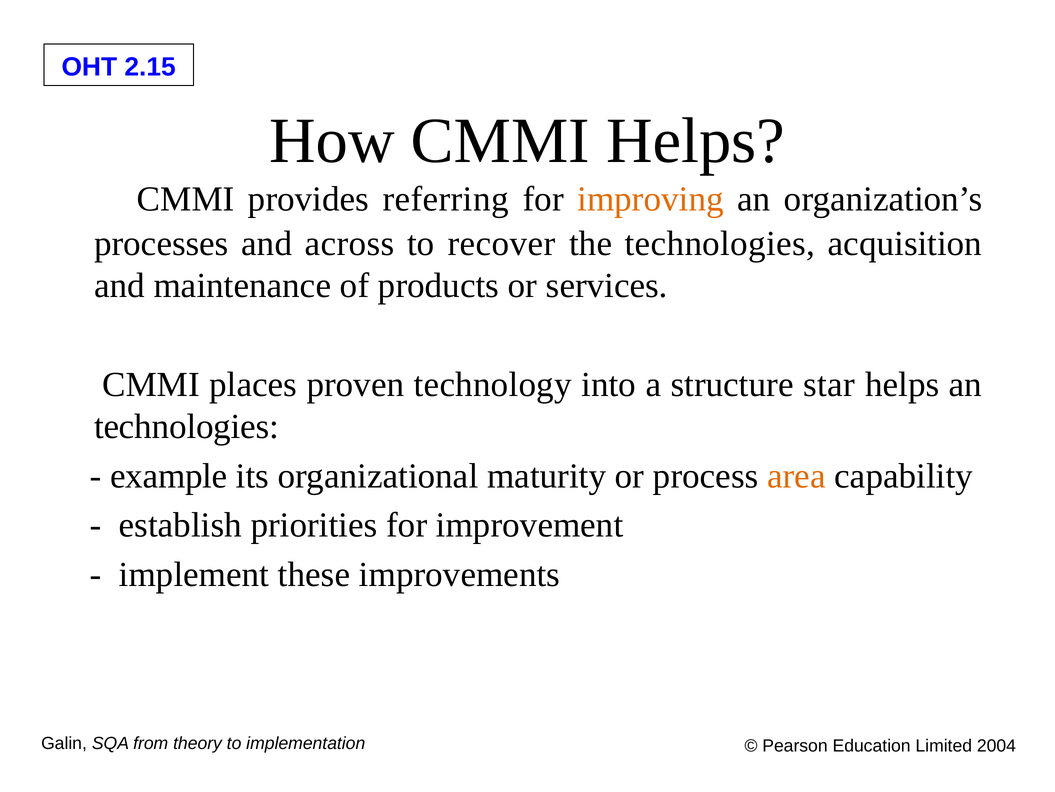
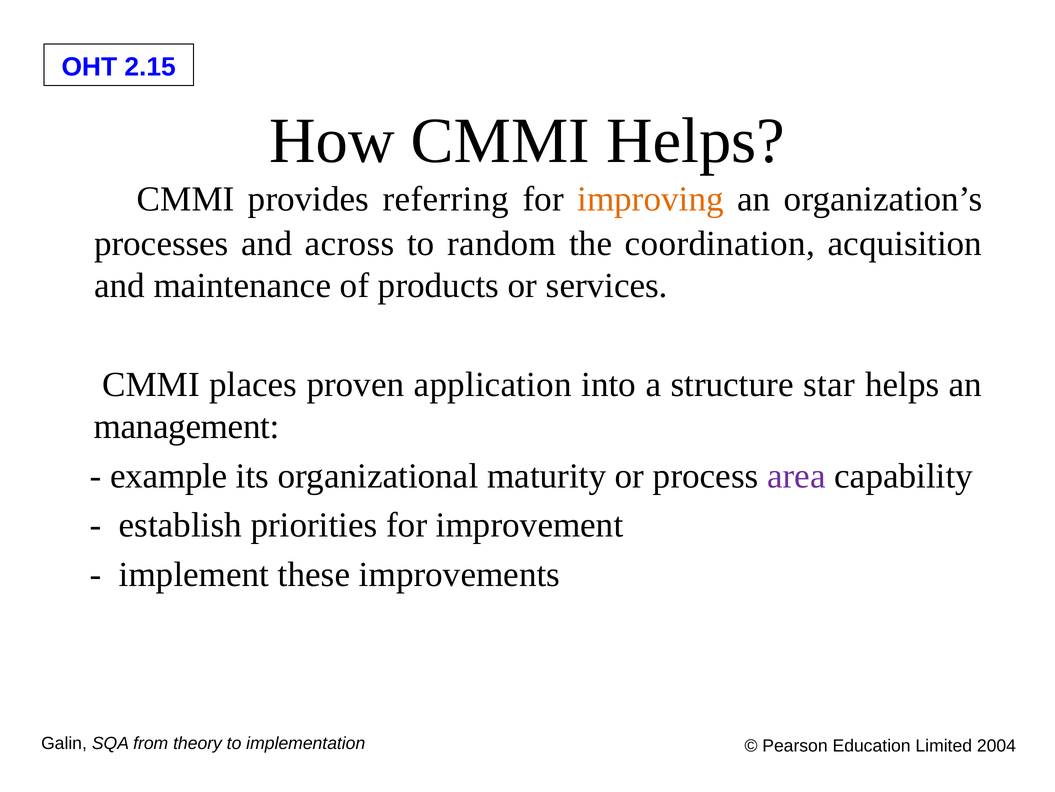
recover: recover -> random
the technologies: technologies -> coordination
technology: technology -> application
technologies at (187, 426): technologies -> management
area colour: orange -> purple
